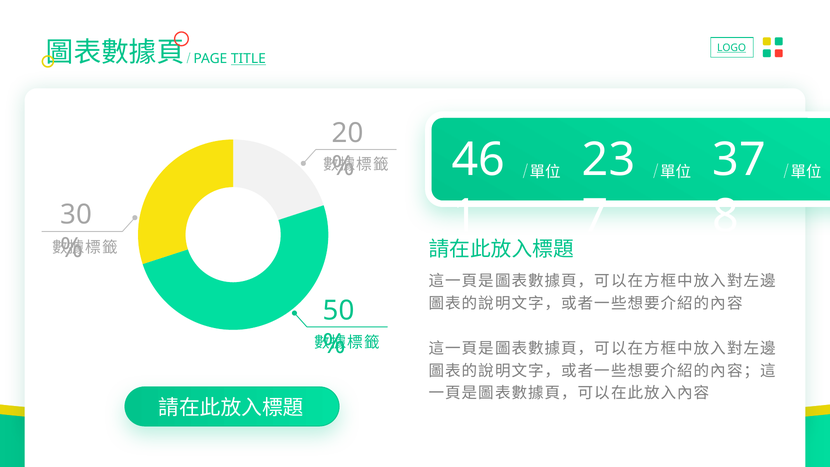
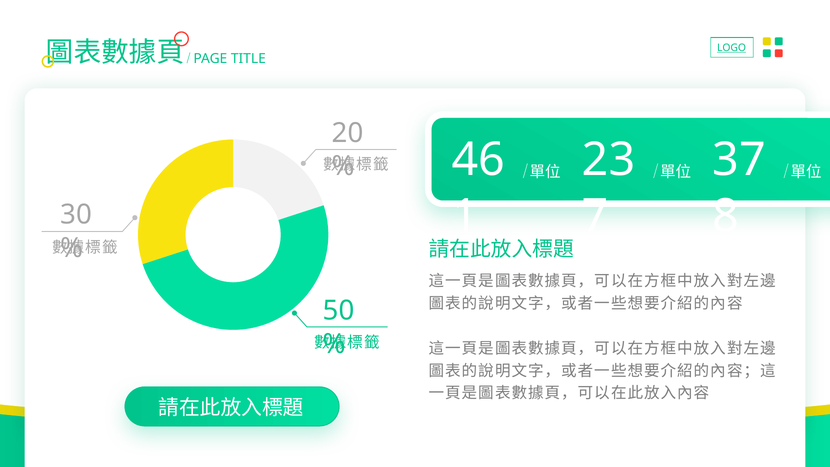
TITLE underline: present -> none
